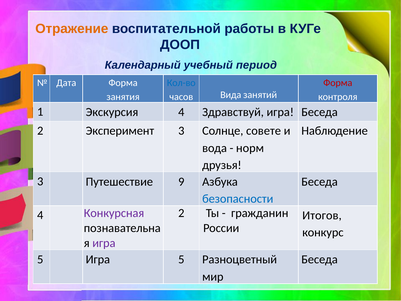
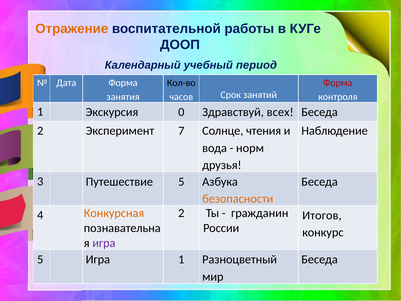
Кол-во colour: blue -> black
Вида: Вида -> Срок
Экскурсия 4: 4 -> 0
Здравствуй игра: игра -> всех
Эксперимент 3: 3 -> 7
совете: совете -> чтения
Путешествие 9: 9 -> 5
безопасности colour: blue -> orange
Конкурсная colour: purple -> orange
Игра 5: 5 -> 1
